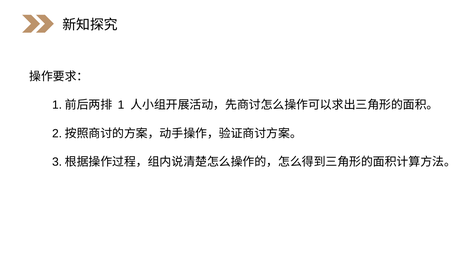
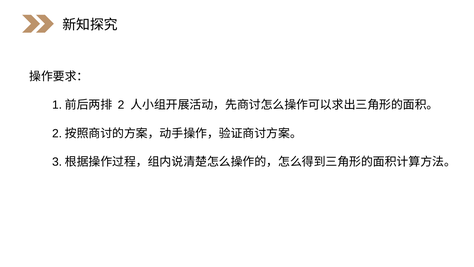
1: 1 -> 2
